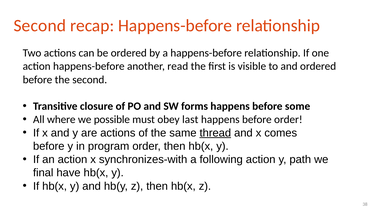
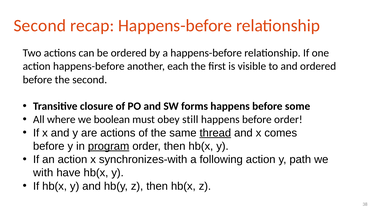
read: read -> each
possible: possible -> boolean
last: last -> still
program underline: none -> present
final: final -> with
